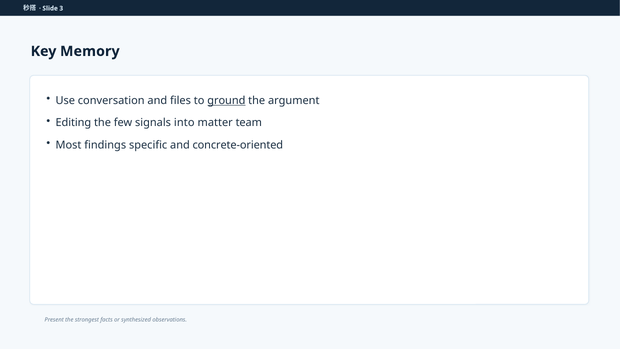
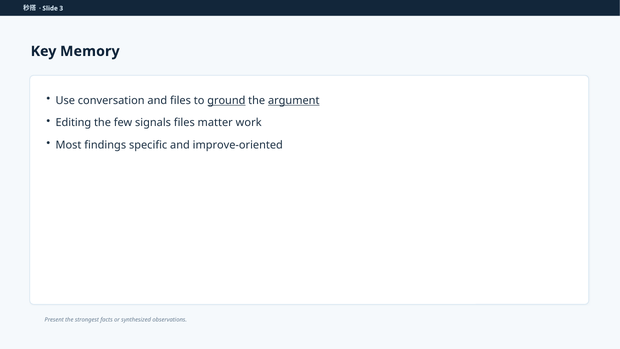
argument underline: none -> present
signals into: into -> files
team: team -> work
concrete-oriented: concrete-oriented -> improve-oriented
